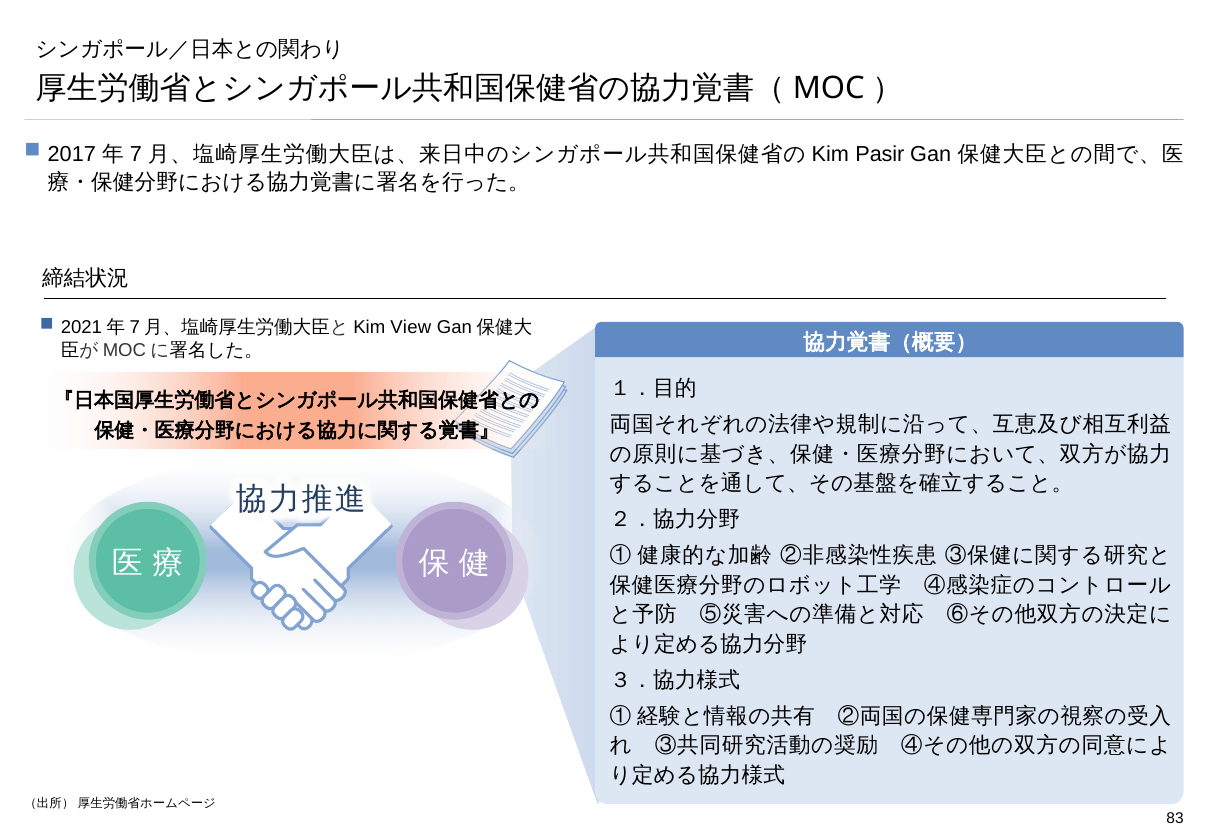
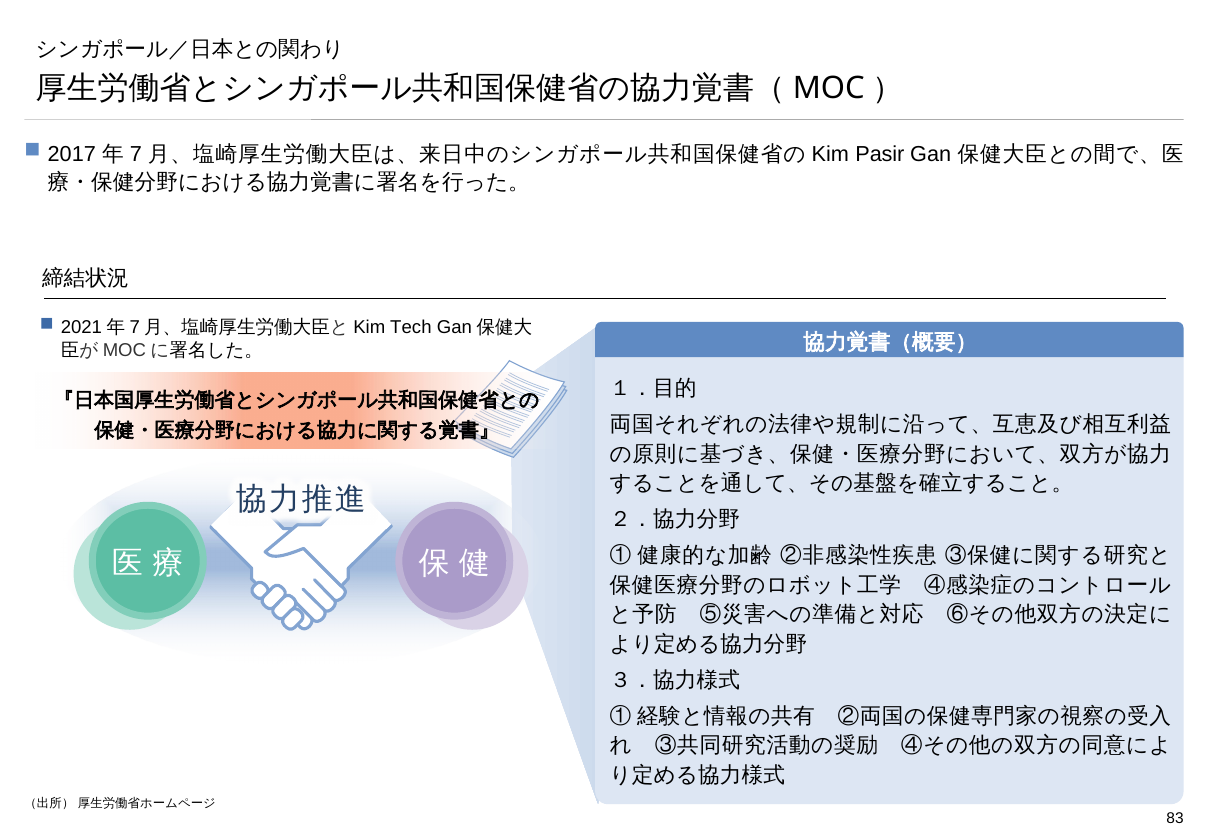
View: View -> Tech
